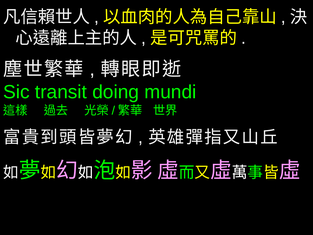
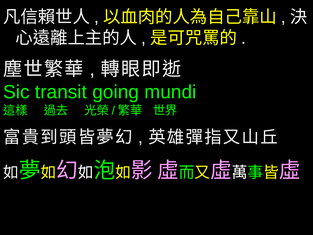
doing: doing -> going
